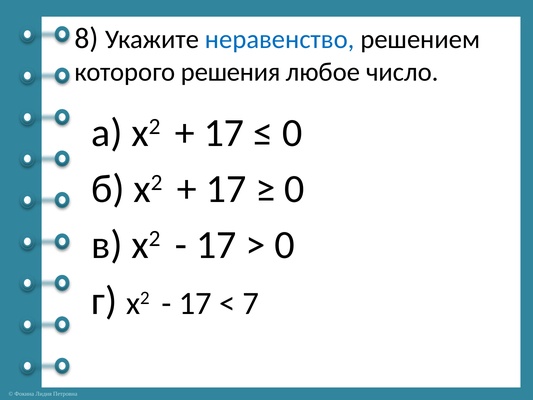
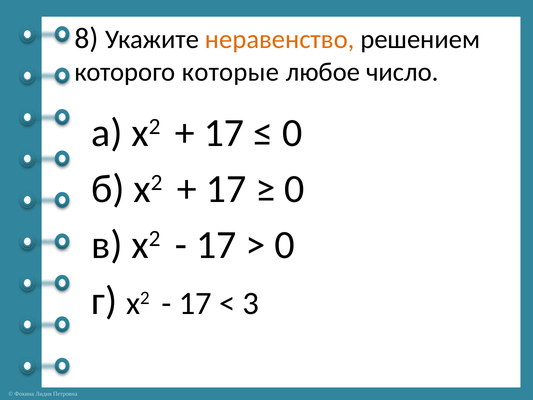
неравенство colour: blue -> orange
решения: решения -> которые
7: 7 -> 3
